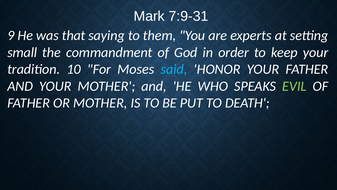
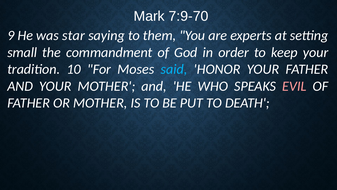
7:9-31: 7:9-31 -> 7:9-70
that: that -> star
EVIL colour: light green -> pink
